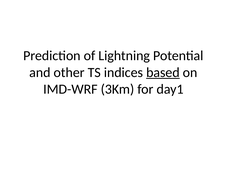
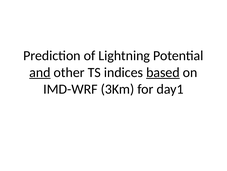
and underline: none -> present
